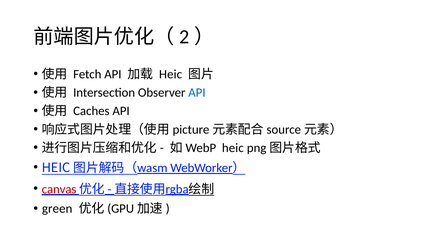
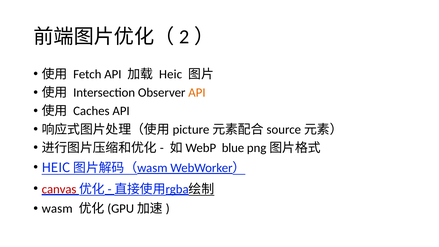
API at (197, 93) colour: blue -> orange
heic at (233, 148): heic -> blue
green: green -> wasm
